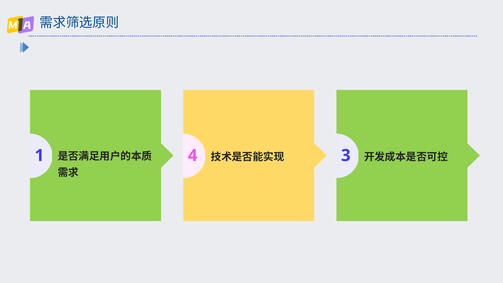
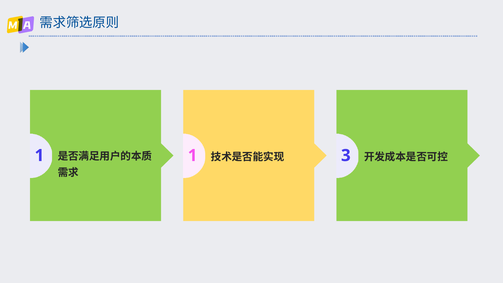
1 4: 4 -> 1
